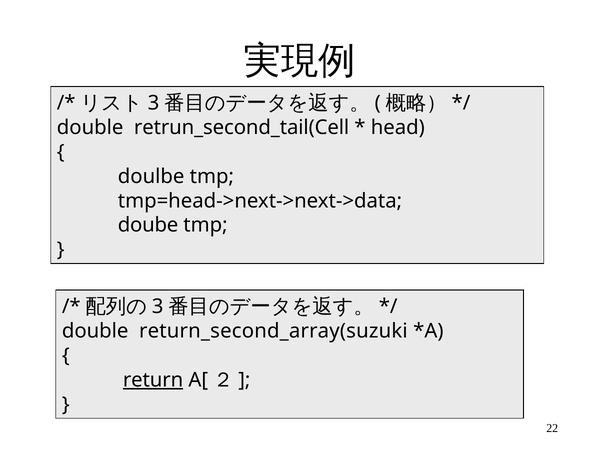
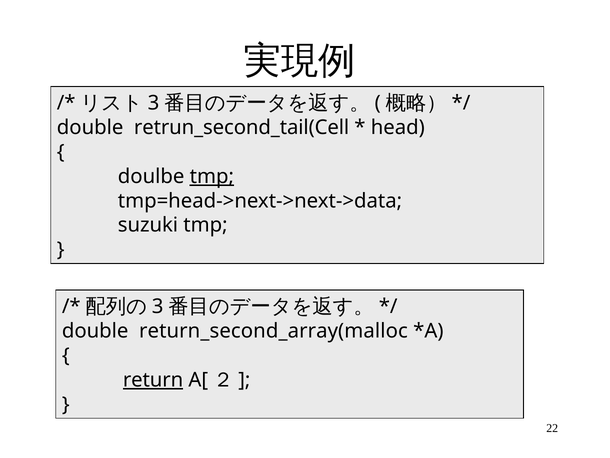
tmp at (212, 176) underline: none -> present
doube: doube -> suzuki
return_second_array(suzuki: return_second_array(suzuki -> return_second_array(malloc
